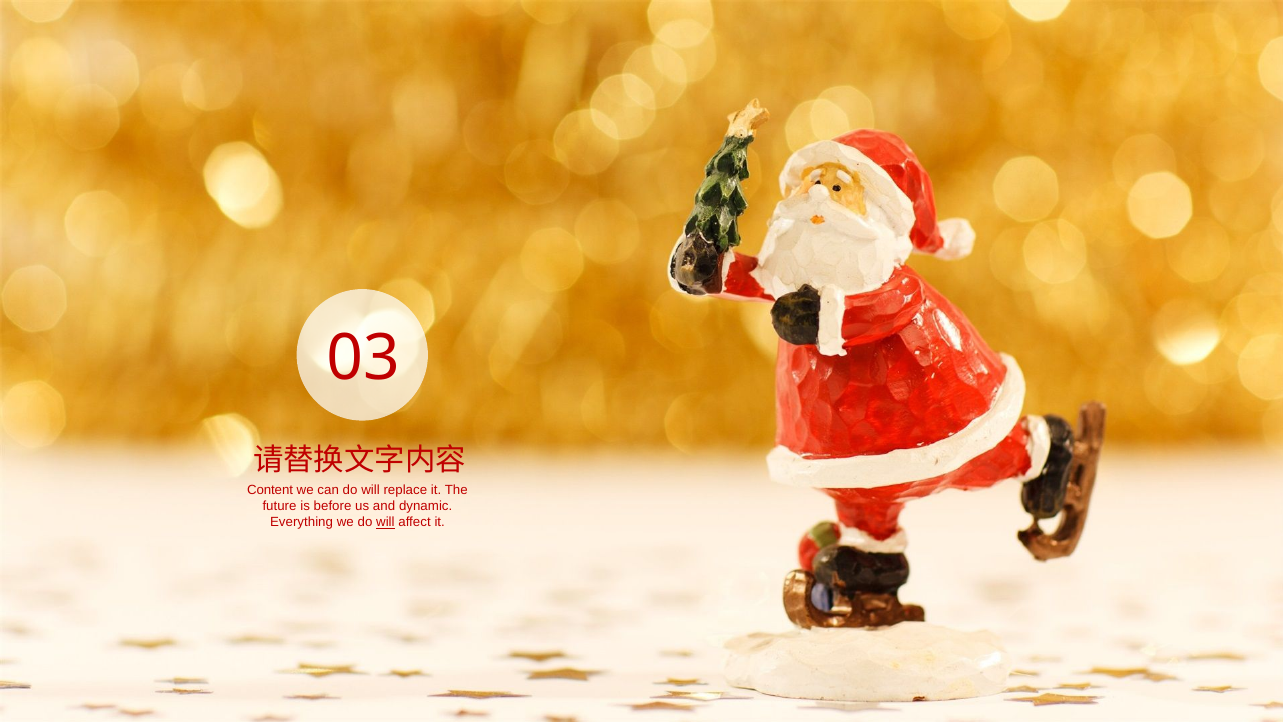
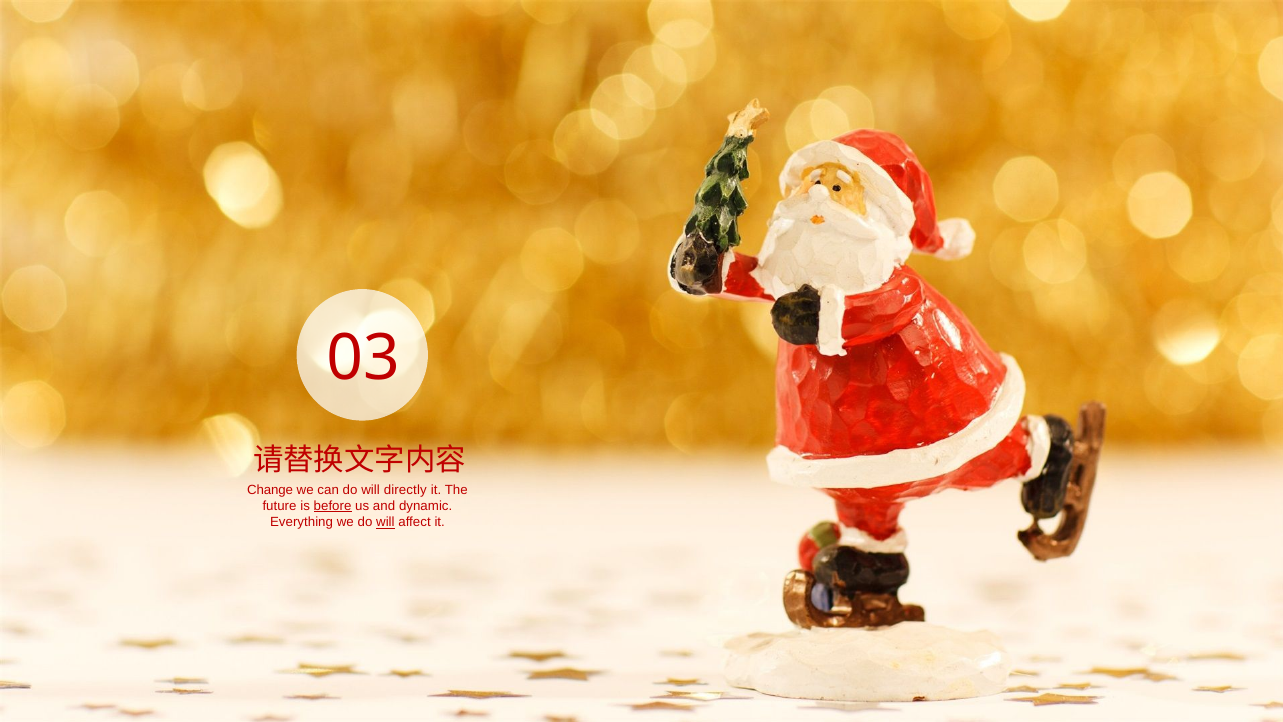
Content: Content -> Change
replace: replace -> directly
before underline: none -> present
